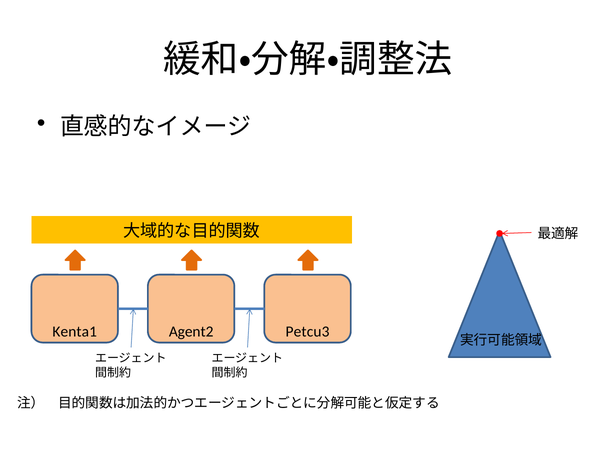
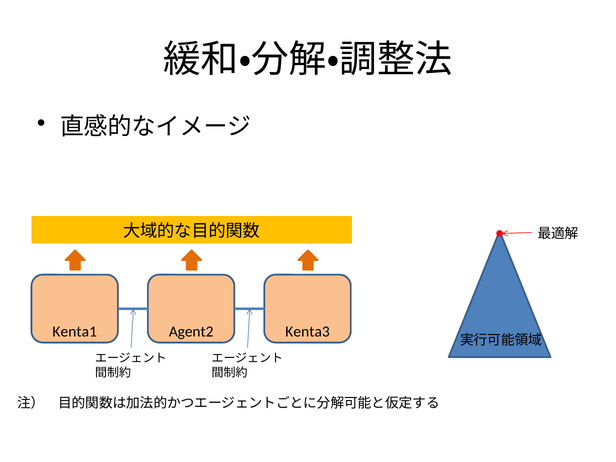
Petcu3: Petcu3 -> Kenta3
